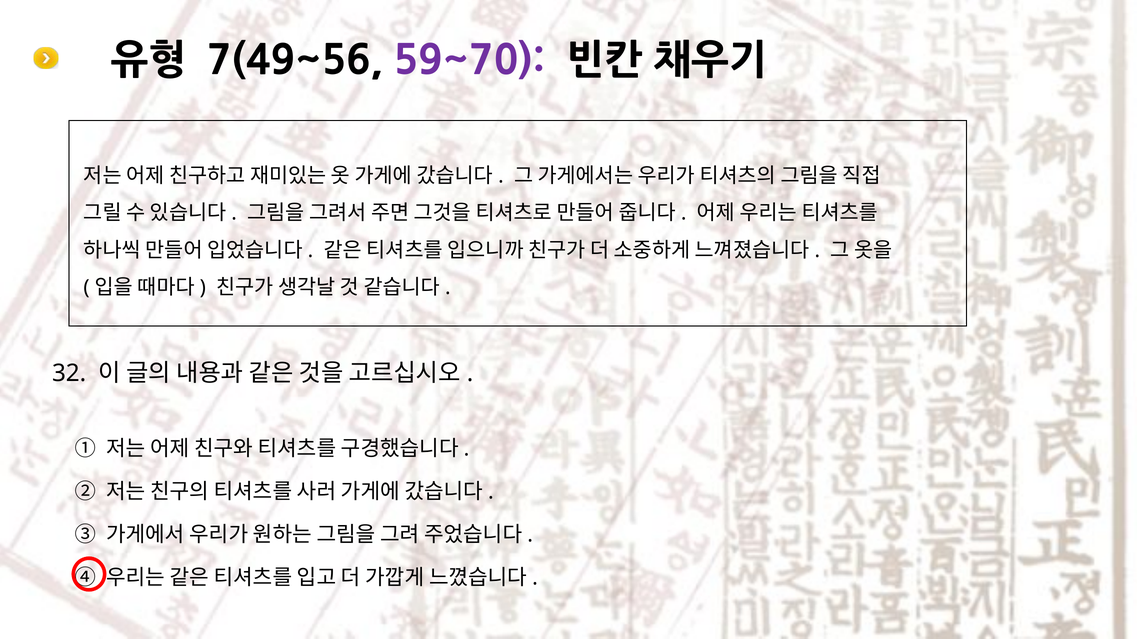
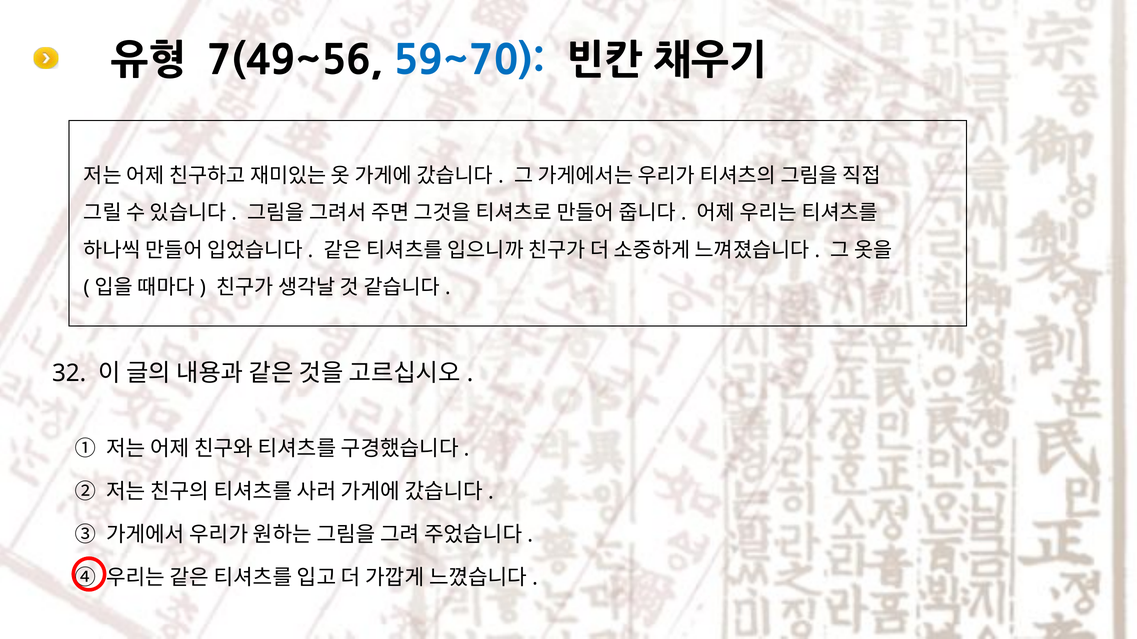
59~70 colour: purple -> blue
